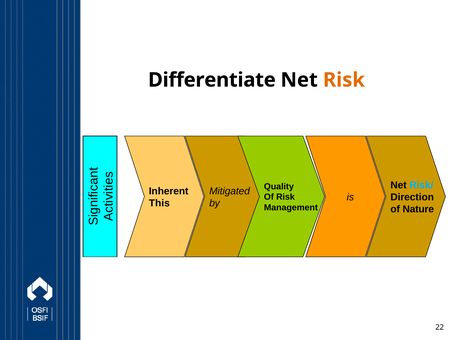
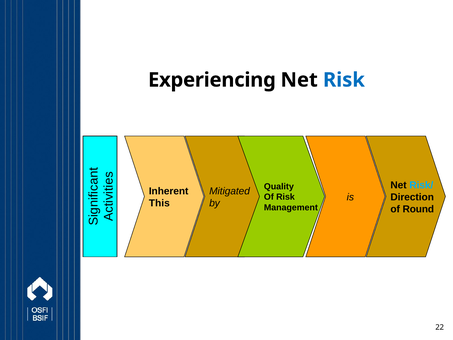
Differentiate: Differentiate -> Experiencing
Risk at (344, 80) colour: orange -> blue
Nature: Nature -> Round
